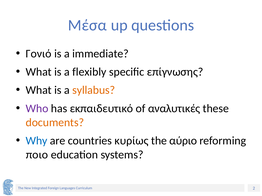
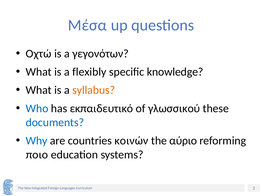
Γονιό: Γονιό -> Οχτώ
immediate: immediate -> γεγονότων
επίγνωσης: επίγνωσης -> knowledge
Who colour: purple -> blue
αναλυτικές: αναλυτικές -> γλωσσικού
documents colour: orange -> blue
κυρίως: κυρίως -> κοινών
